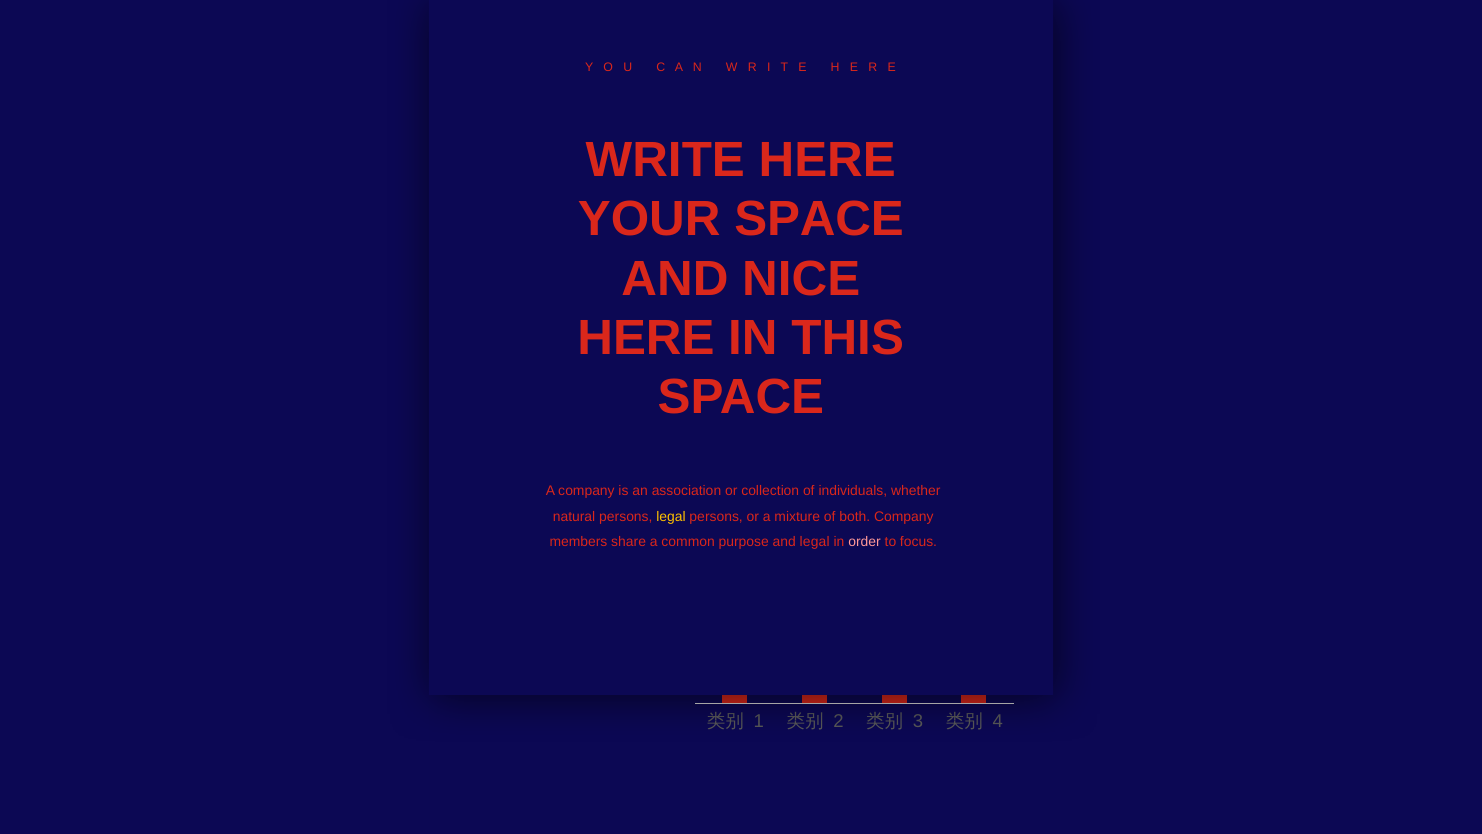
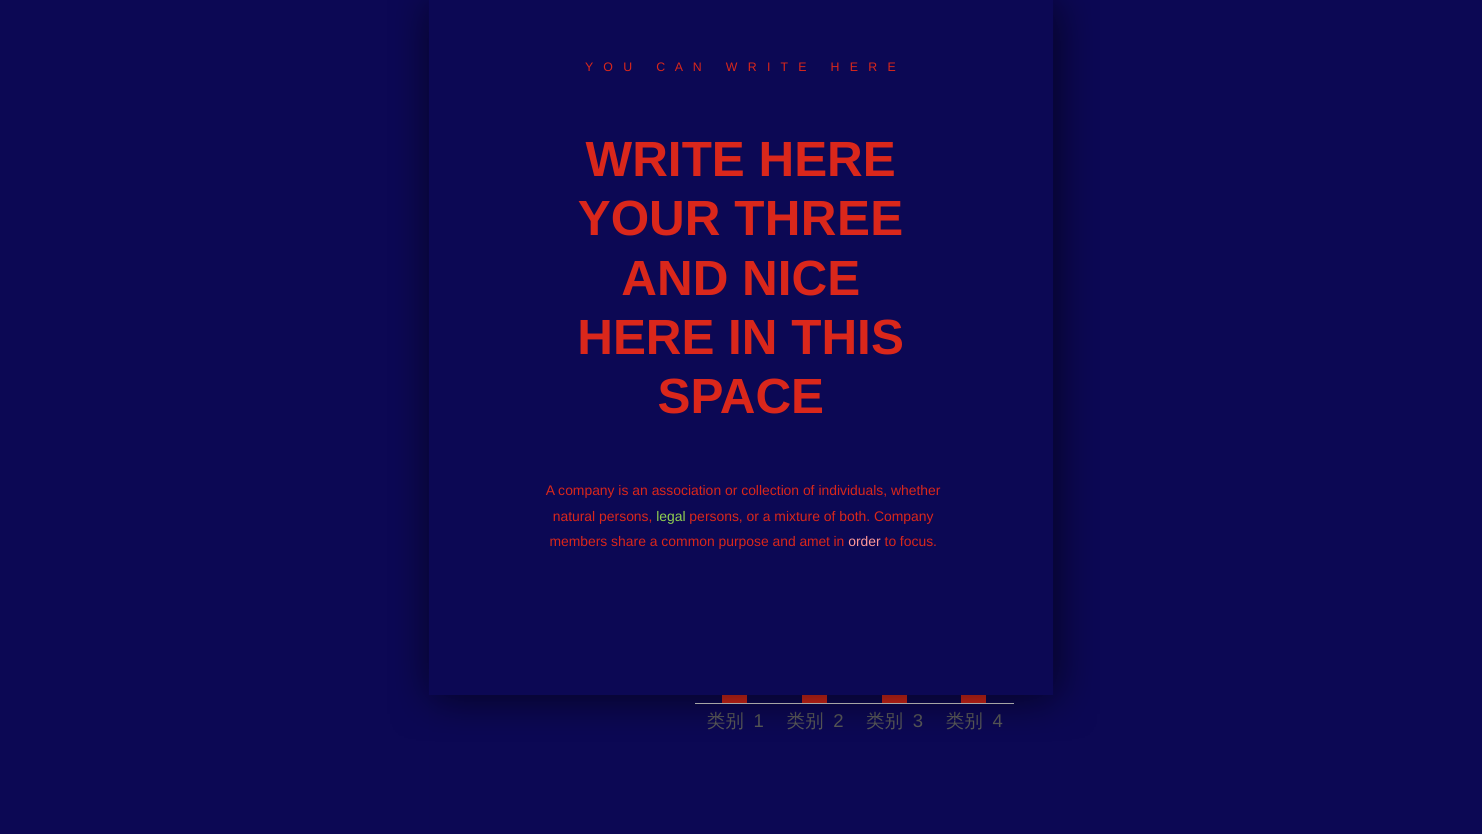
YOUR SPACE: SPACE -> THREE
legal at (671, 516) colour: yellow -> light green
and legal: legal -> amet
